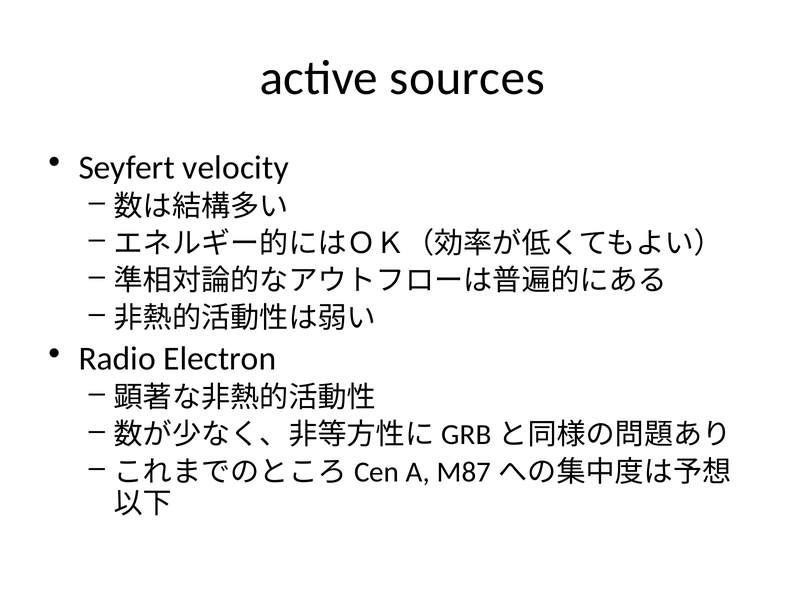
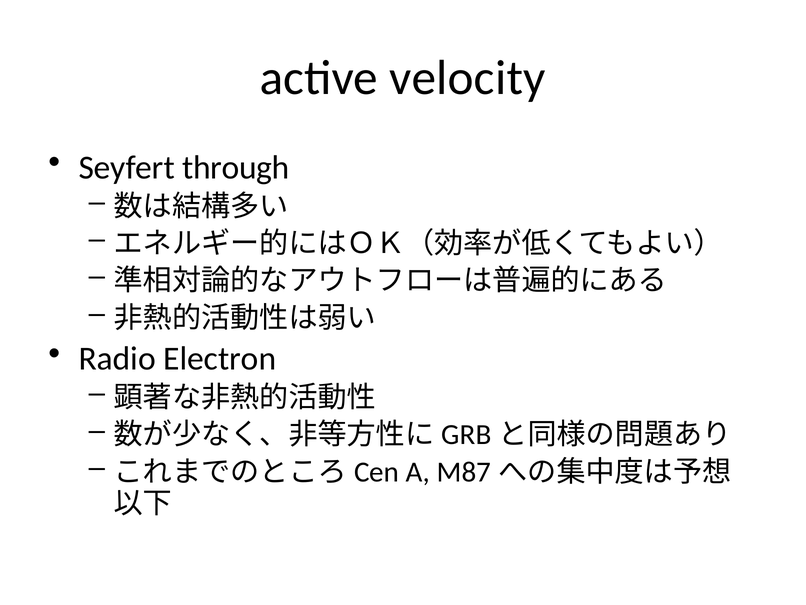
sources: sources -> velocity
velocity: velocity -> through
